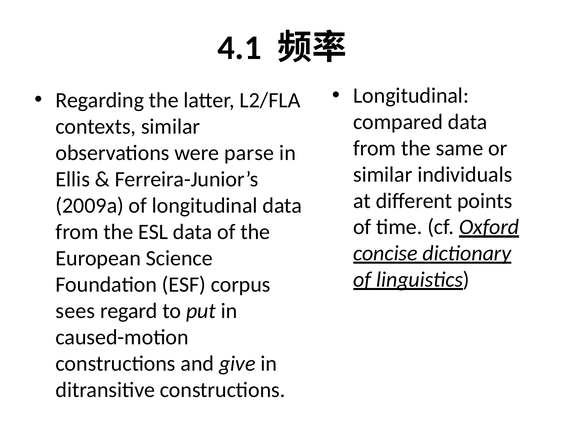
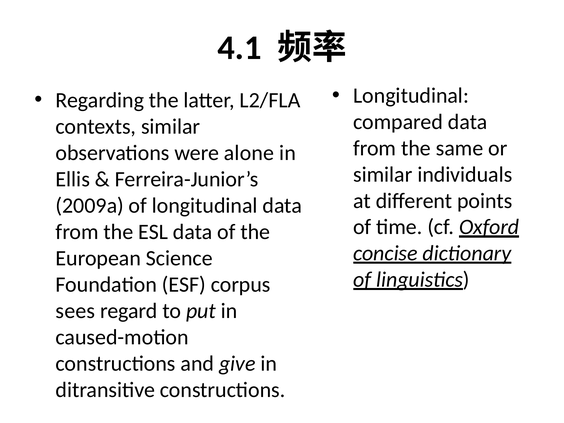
parse: parse -> alone
